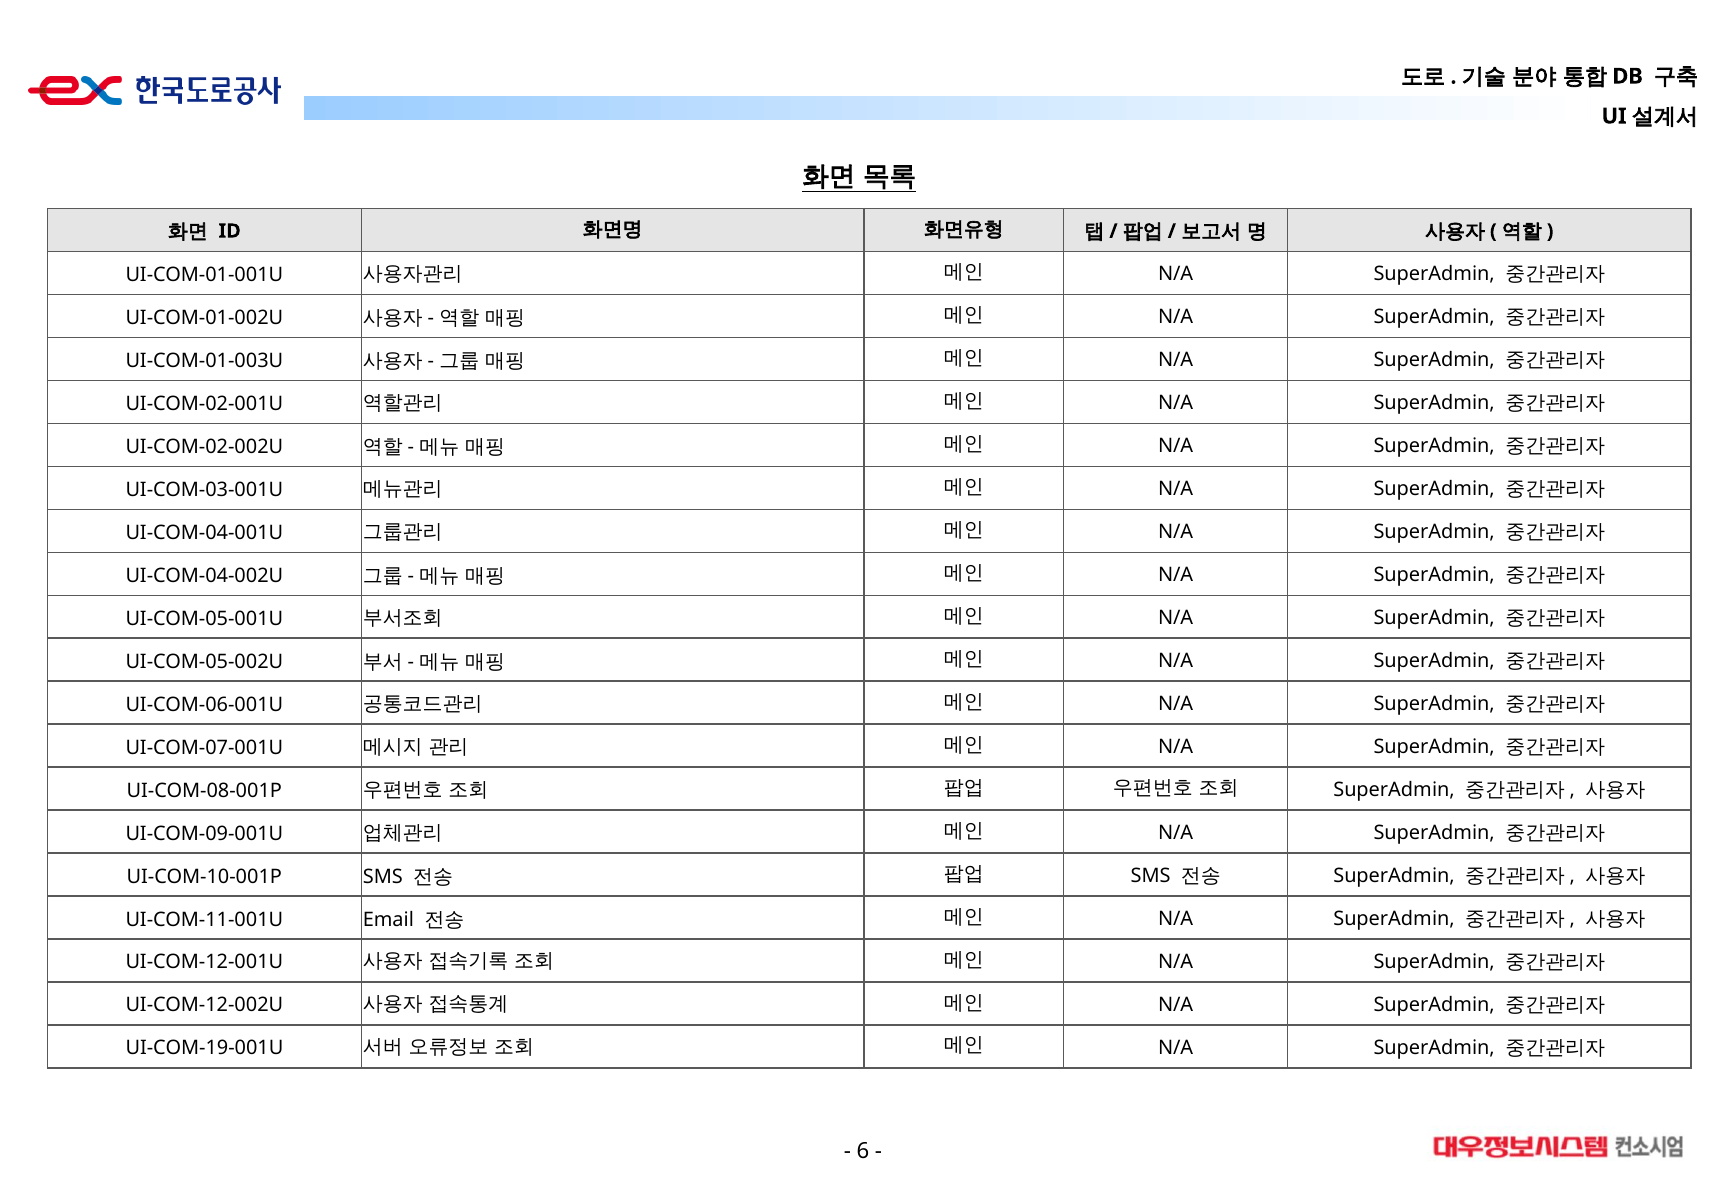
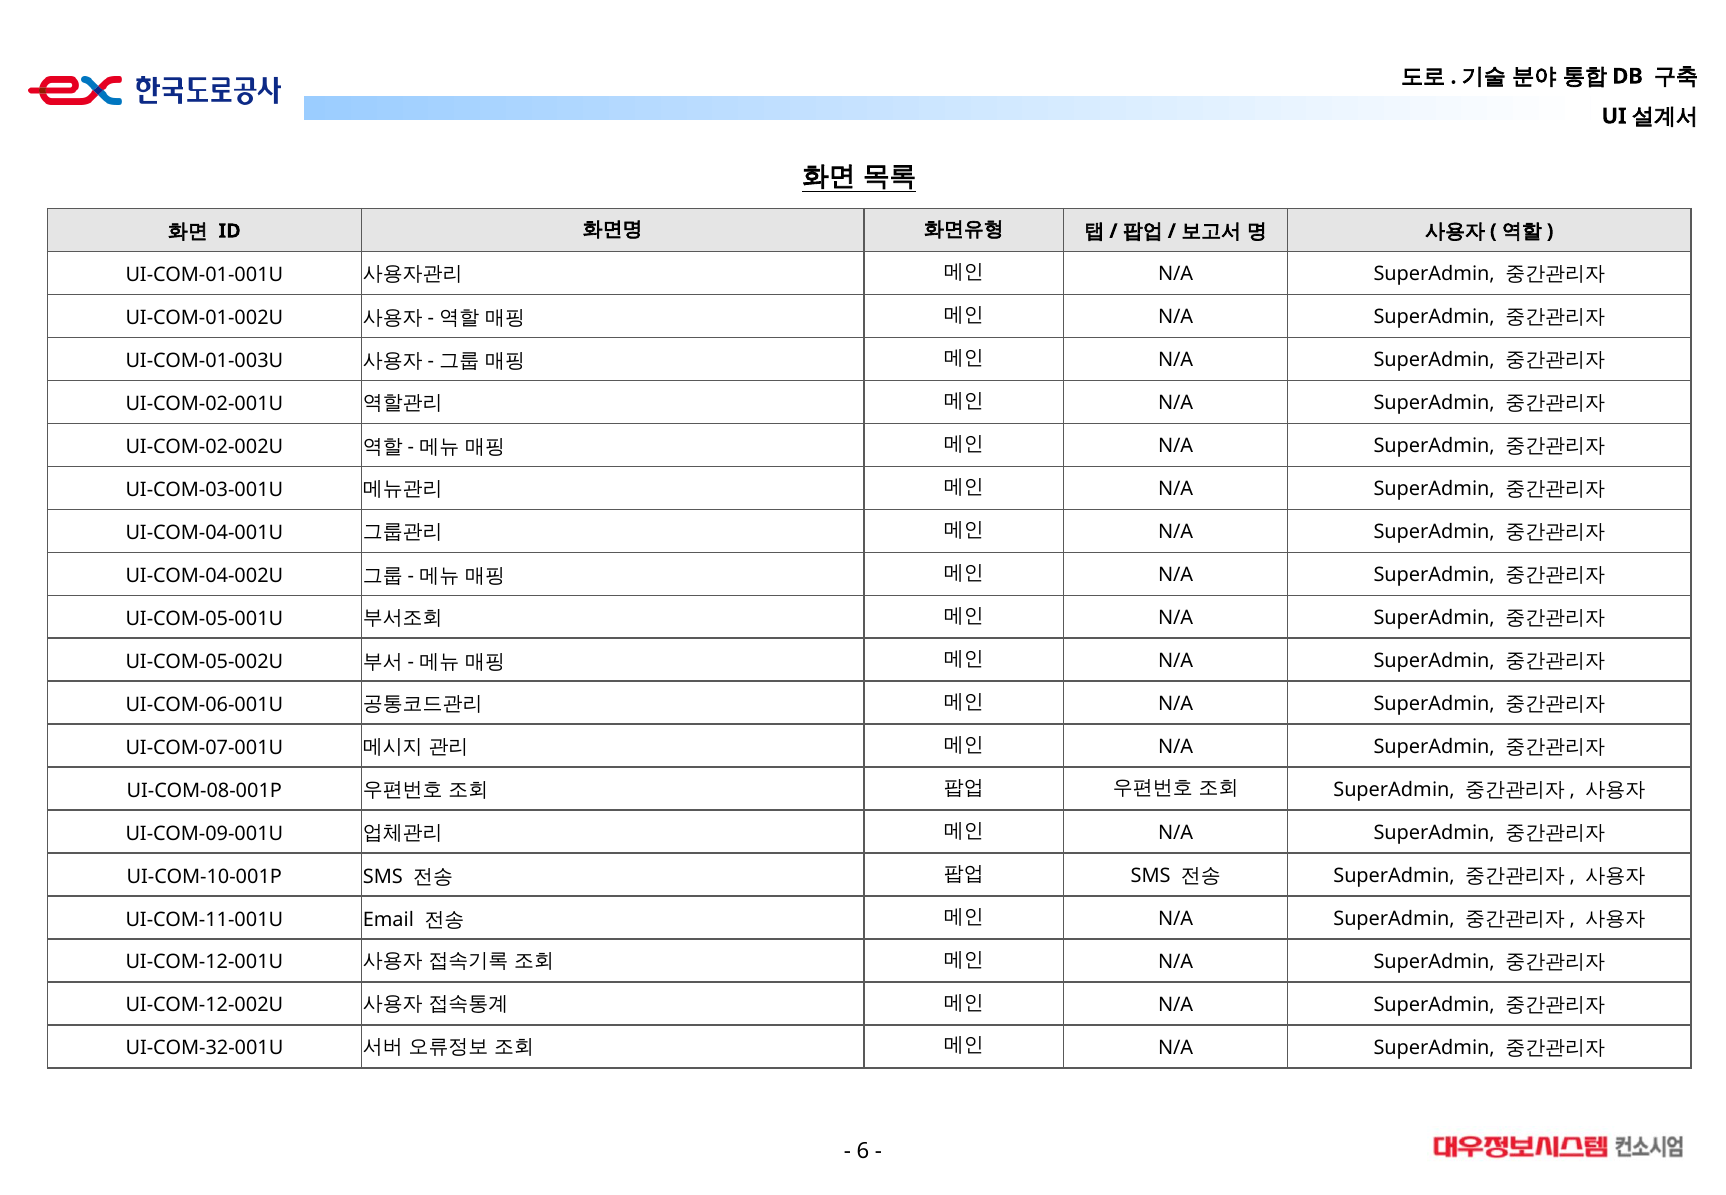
UI-COM-19-001U: UI-COM-19-001U -> UI-COM-32-001U
